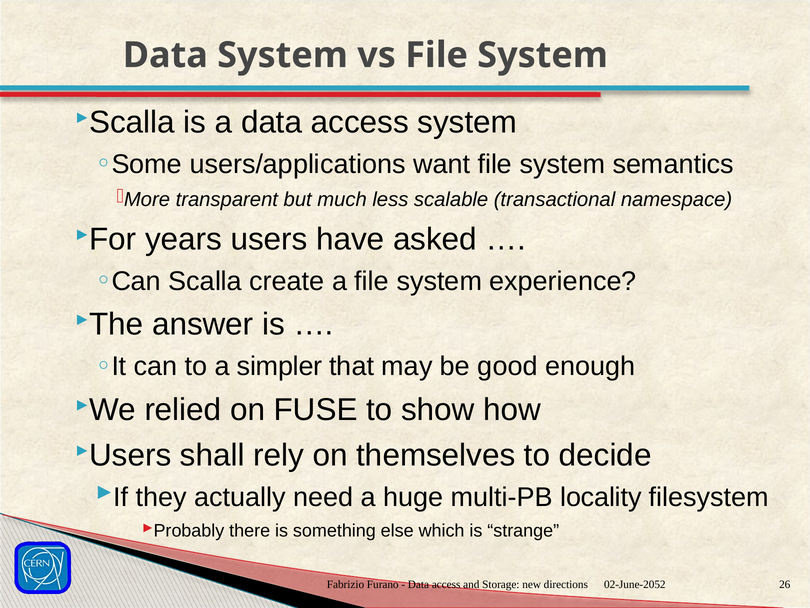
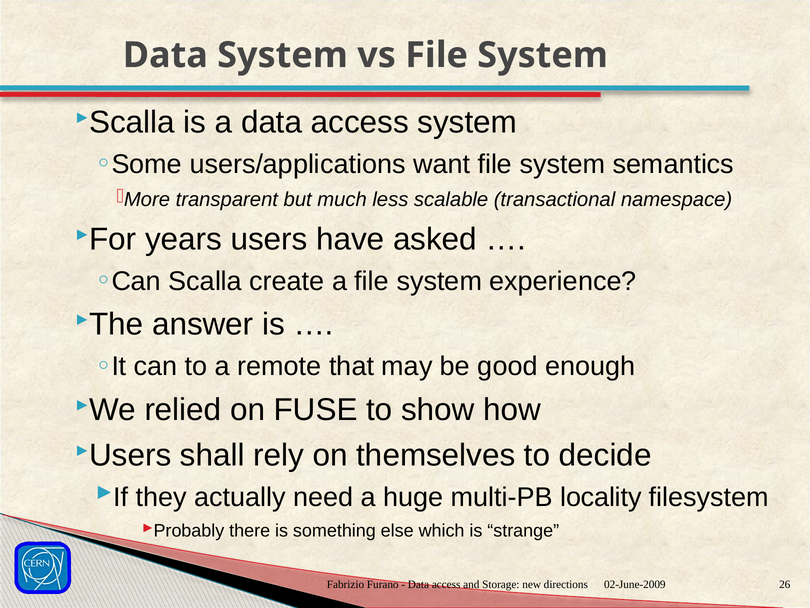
simpler: simpler -> remote
02-June-2052: 02-June-2052 -> 02-June-2009
